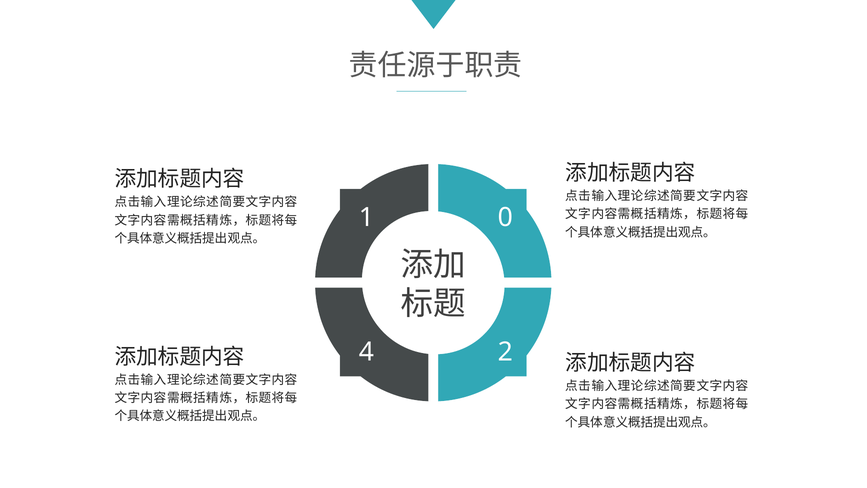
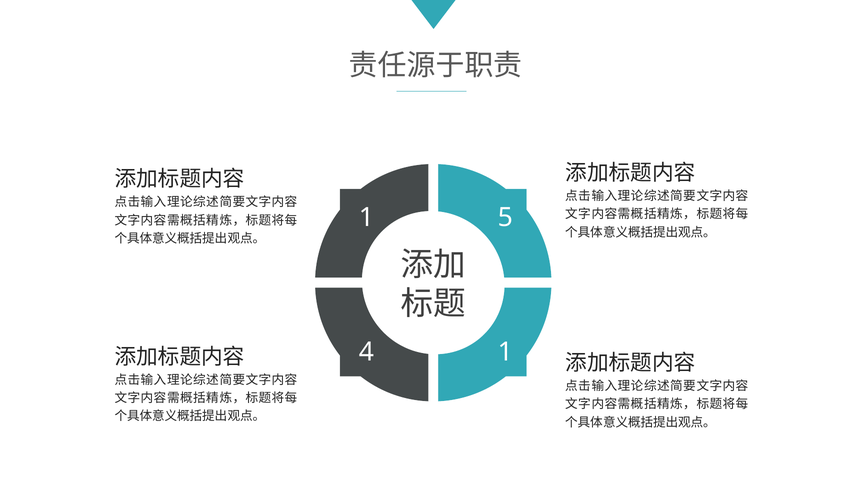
0: 0 -> 5
4 2: 2 -> 1
